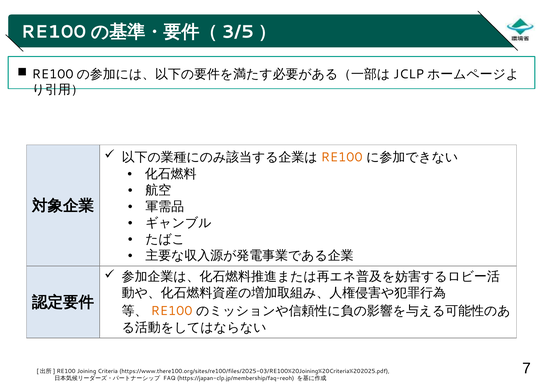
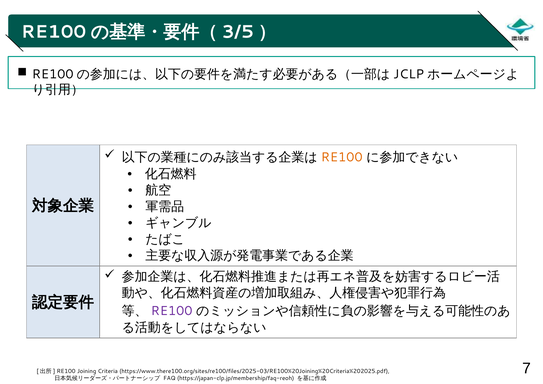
RE100 at (172, 311) colour: orange -> purple
